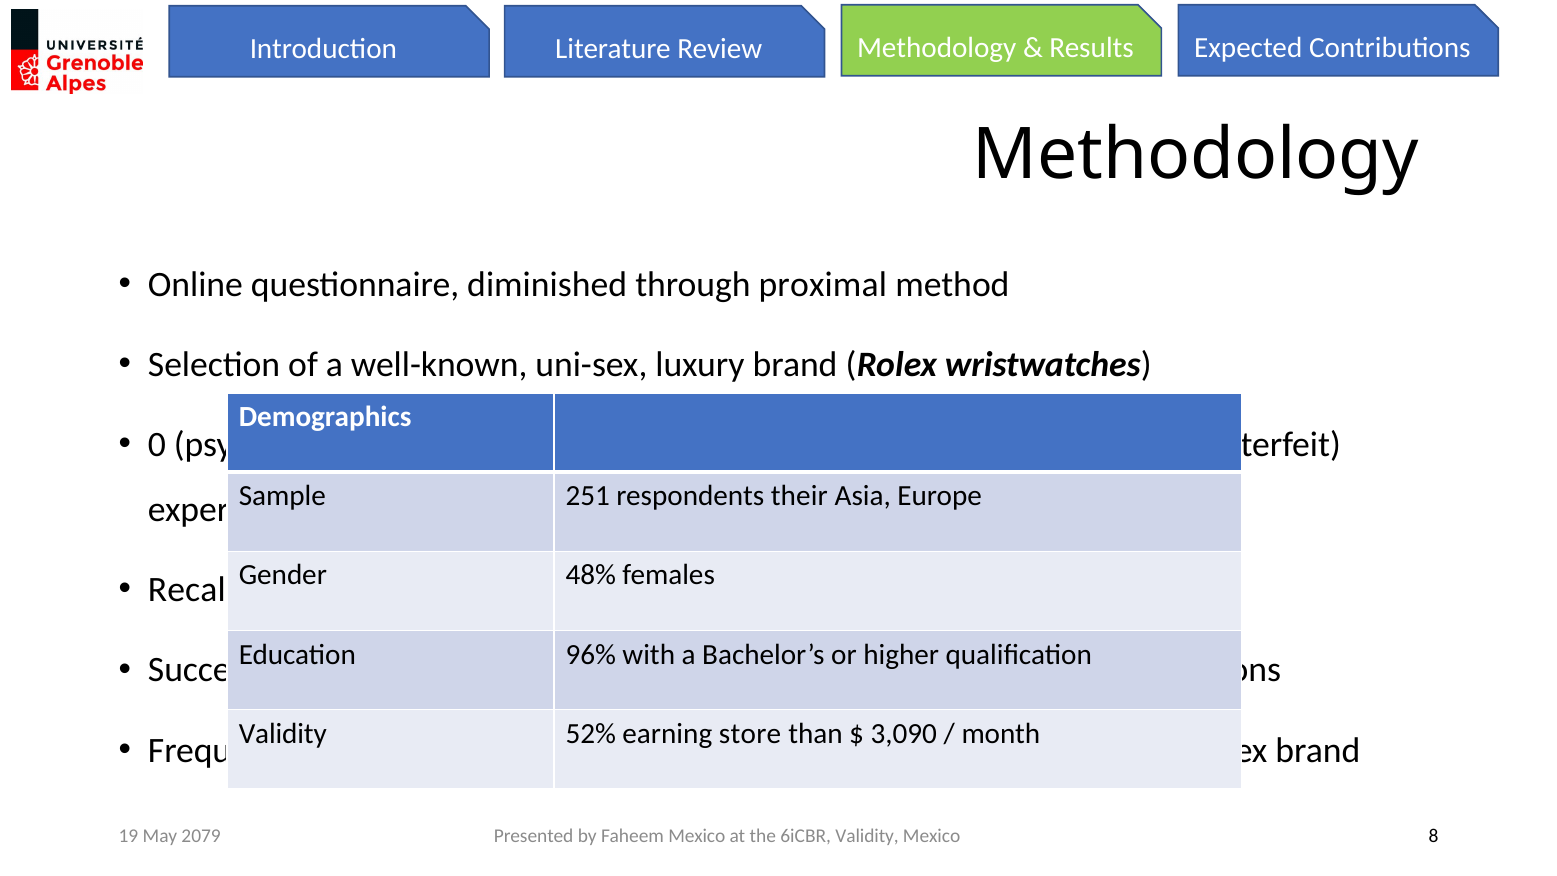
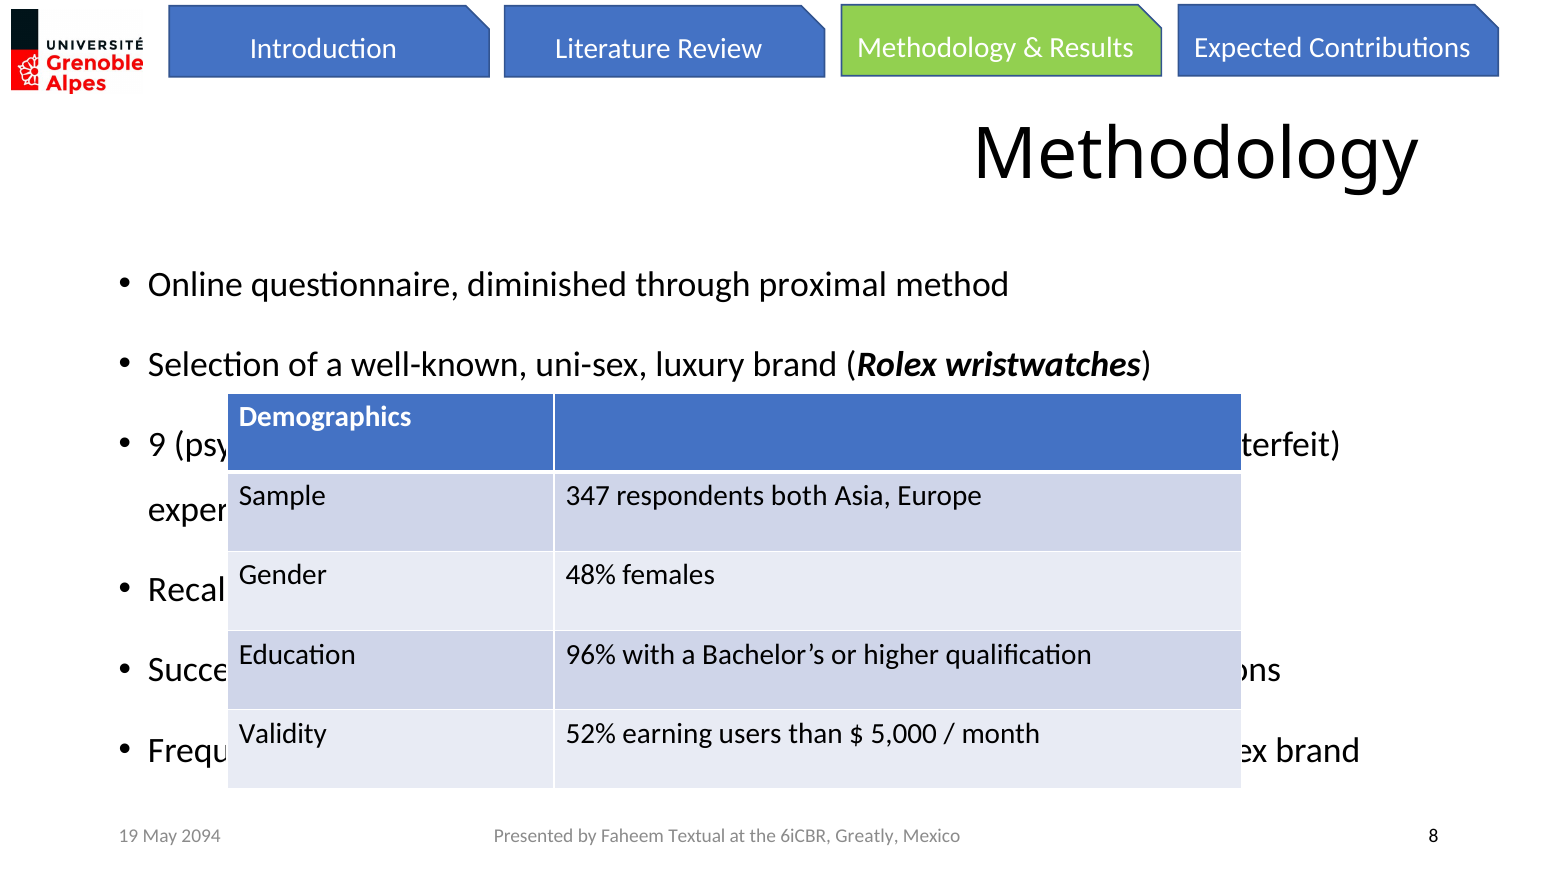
0: 0 -> 9
251: 251 -> 347
their: their -> both
store at (750, 734): store -> users
3,090: 3,090 -> 5,000
Faheem Mexico: Mexico -> Textual
6iCBR Validity: Validity -> Greatly
2079: 2079 -> 2094
